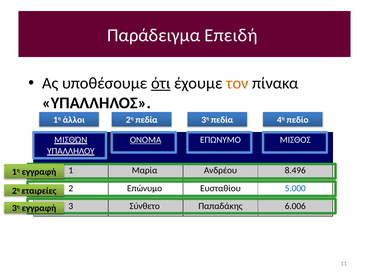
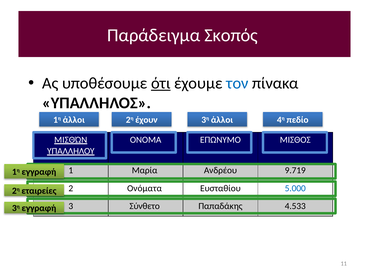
Επειδή: Επειδή -> Σκοπός
τον colour: orange -> blue
2η πεδία: πεδία -> έχουν
3η πεδία: πεδία -> άλλοι
ΟΝΟΜΑ underline: present -> none
8.496: 8.496 -> 9.719
Επώνυμο: Επώνυμο -> Ονόματα
6.006: 6.006 -> 4.533
